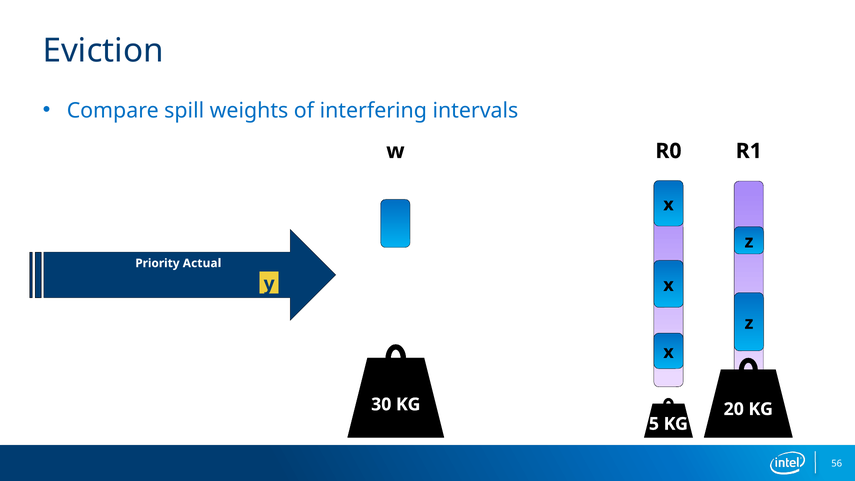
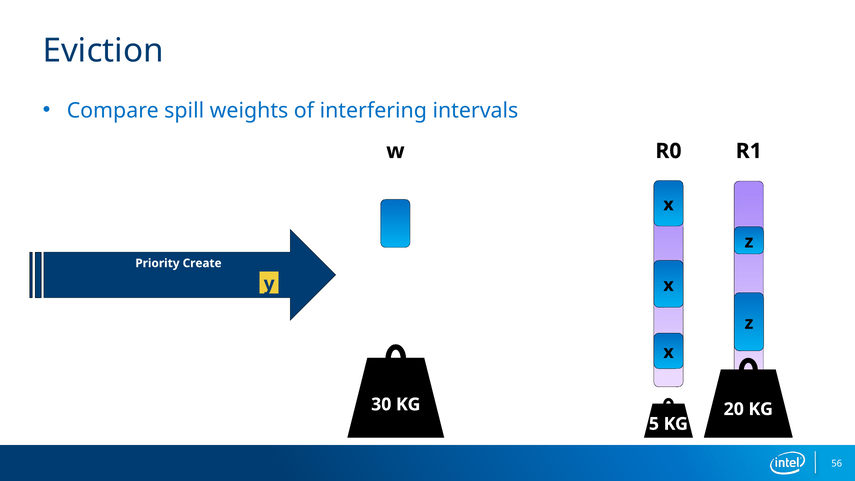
Actual: Actual -> Create
